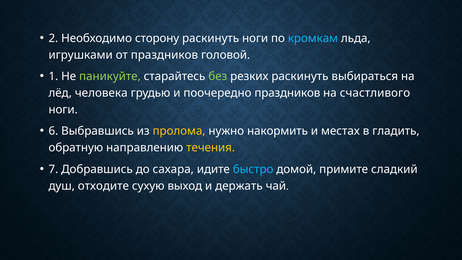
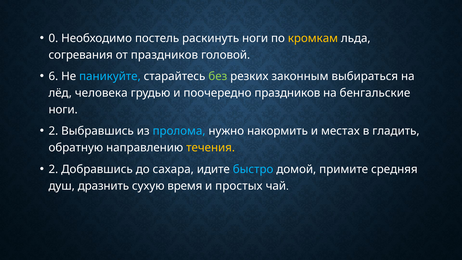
2: 2 -> 0
сторону: сторону -> постель
кромкам colour: light blue -> yellow
игрушками: игрушками -> согревания
1: 1 -> 6
паникуйте colour: light green -> light blue
резких раскинуть: раскинуть -> законным
счастливого: счастливого -> бенгальские
6 at (53, 131): 6 -> 2
пролома colour: yellow -> light blue
7 at (53, 169): 7 -> 2
сладкий: сладкий -> средняя
отходите: отходите -> дразнить
выход: выход -> время
держать: держать -> простых
